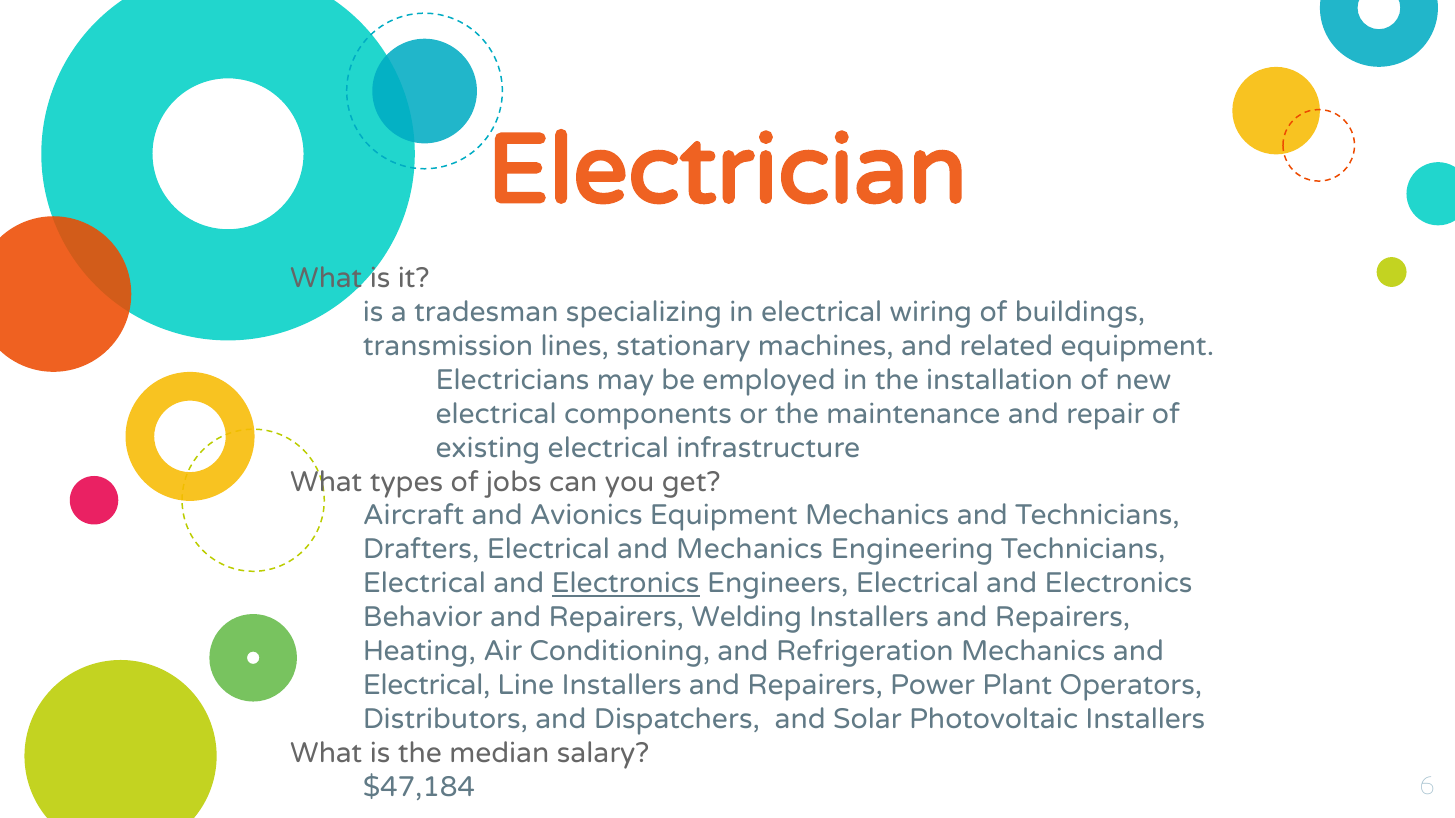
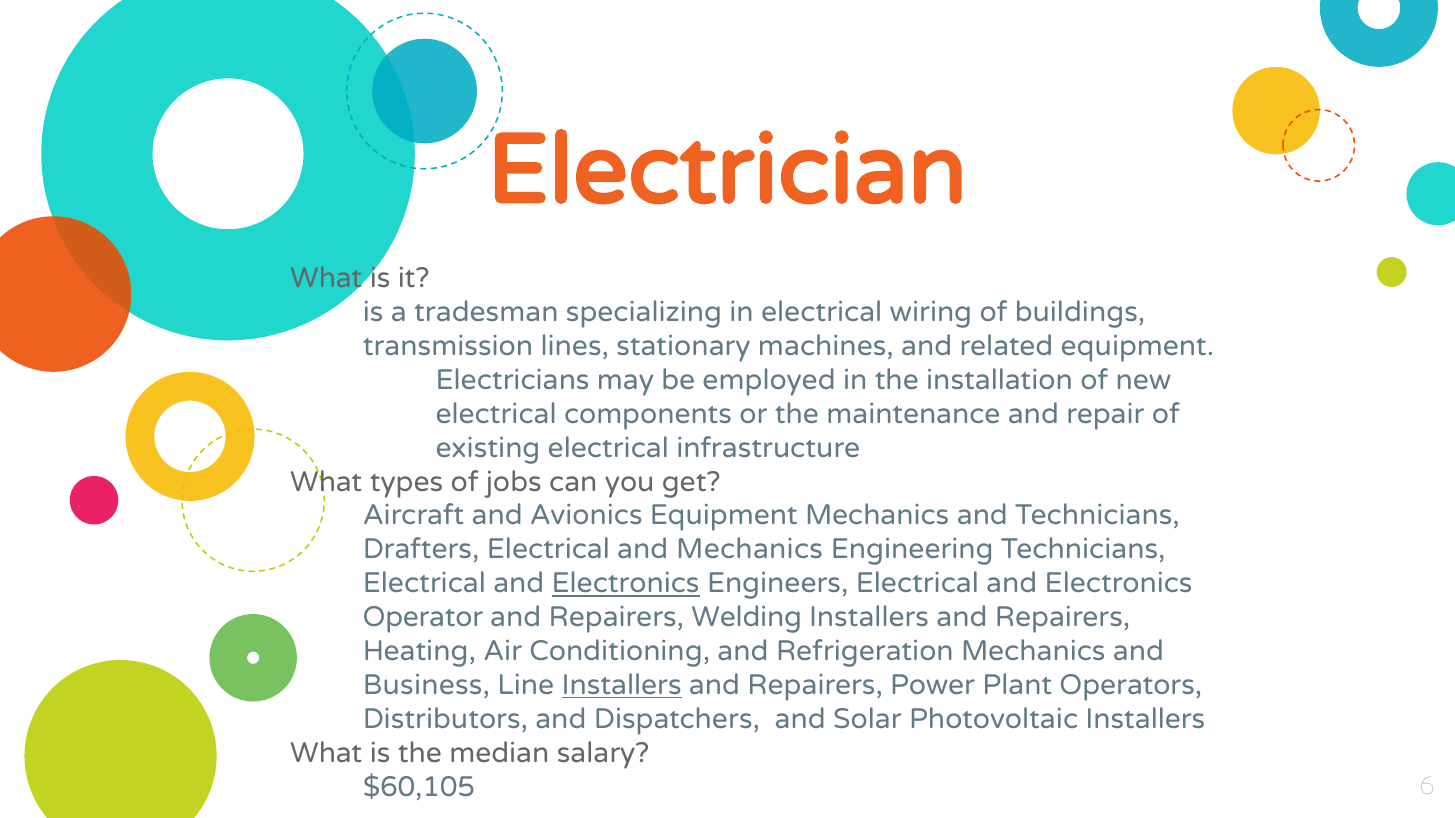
Behavior: Behavior -> Operator
Electrical at (427, 686): Electrical -> Business
Installers at (622, 686) underline: none -> present
$47,184: $47,184 -> $60,105
